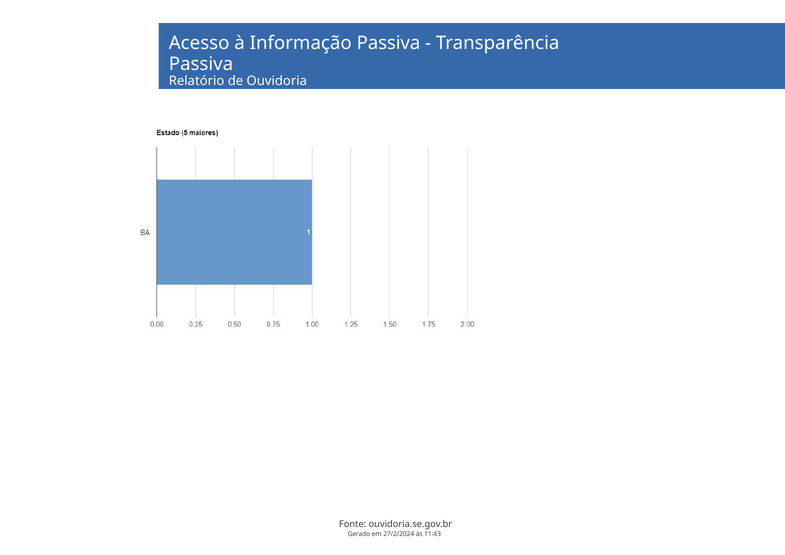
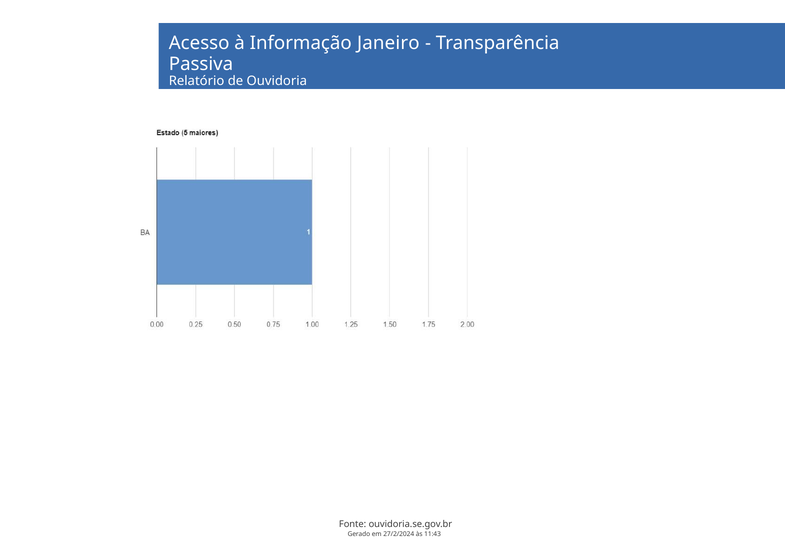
Informação Passiva: Passiva -> Janeiro
